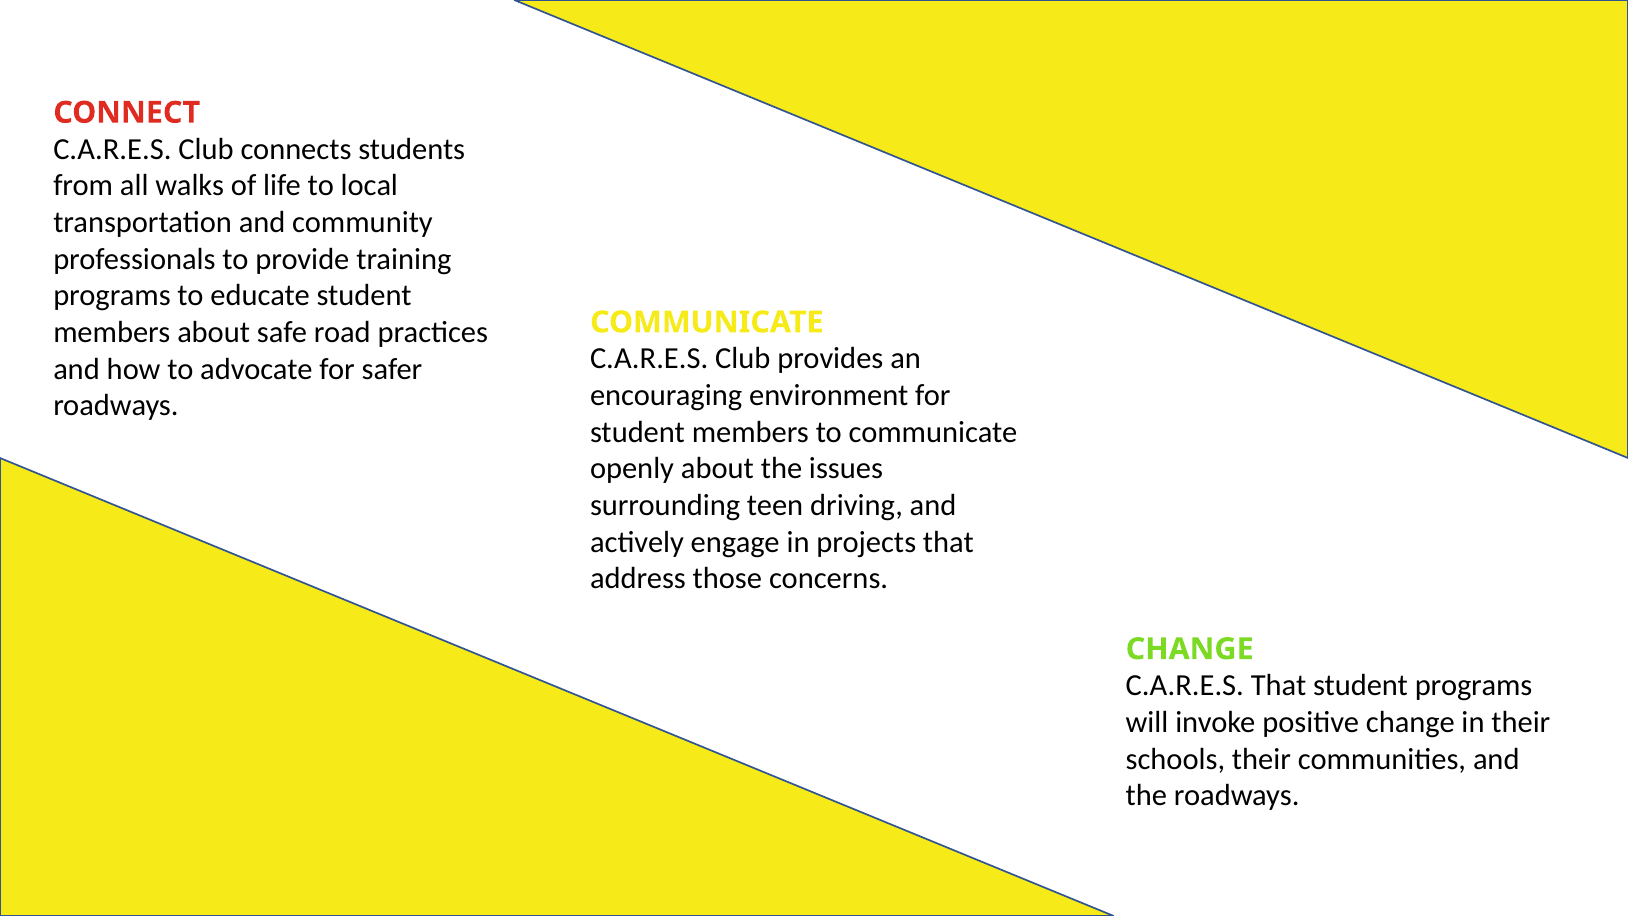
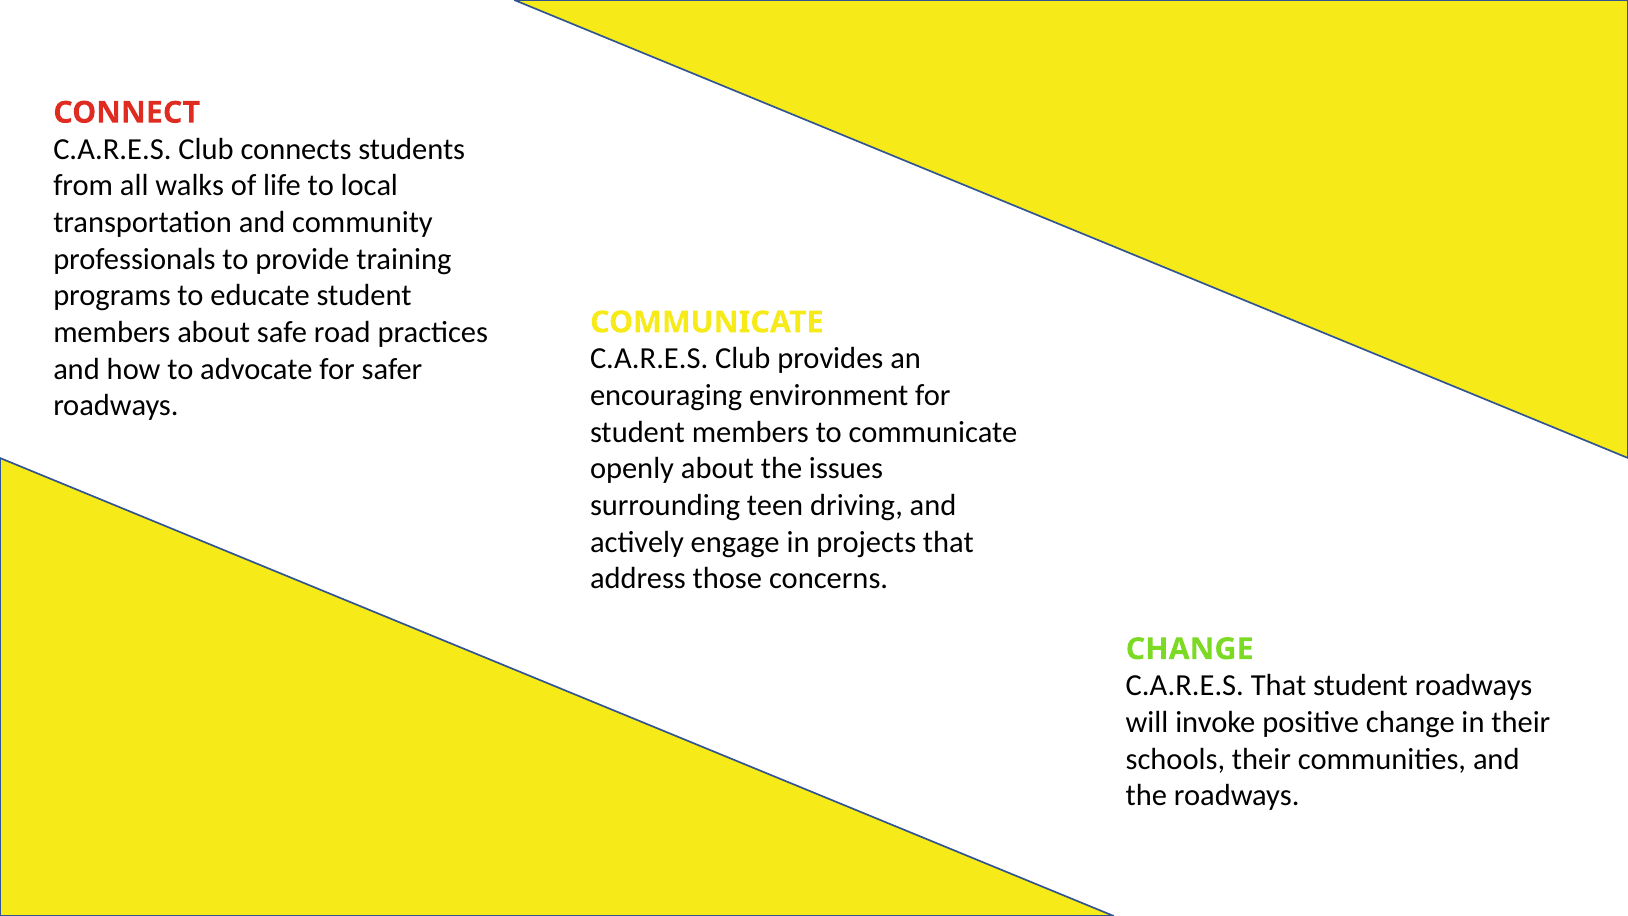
student programs: programs -> roadways
